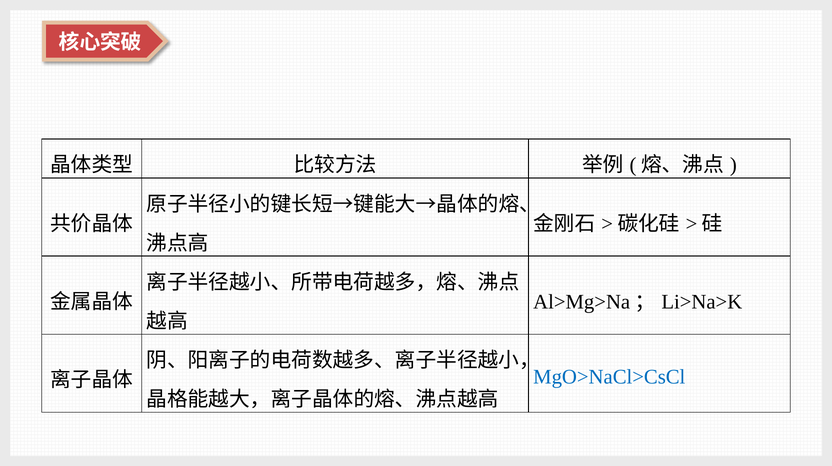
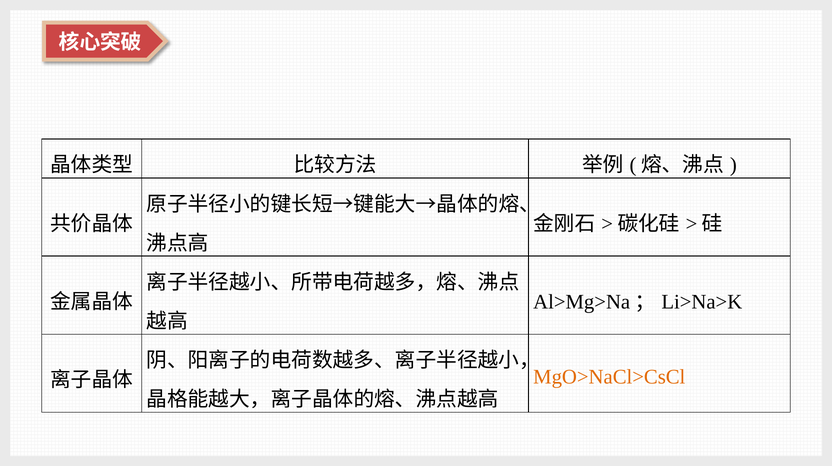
MgO>NaCl>CsCl colour: blue -> orange
